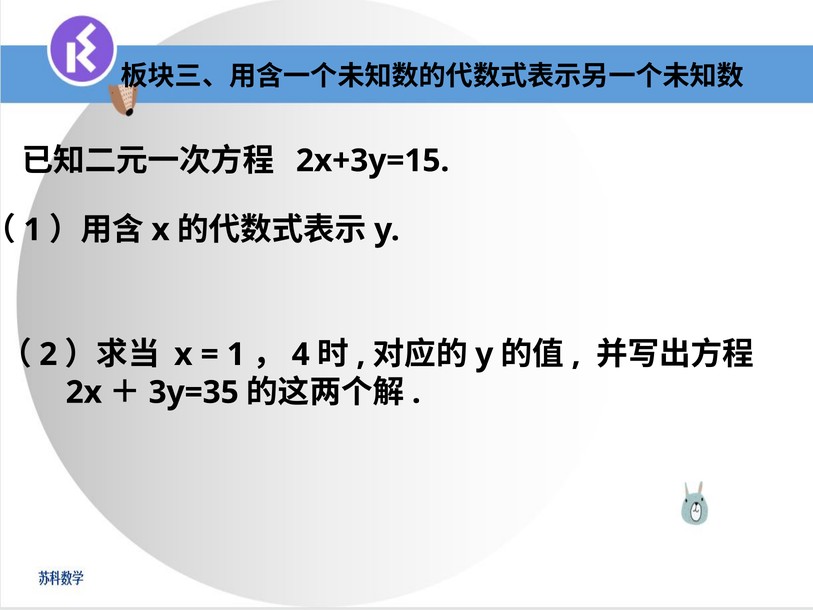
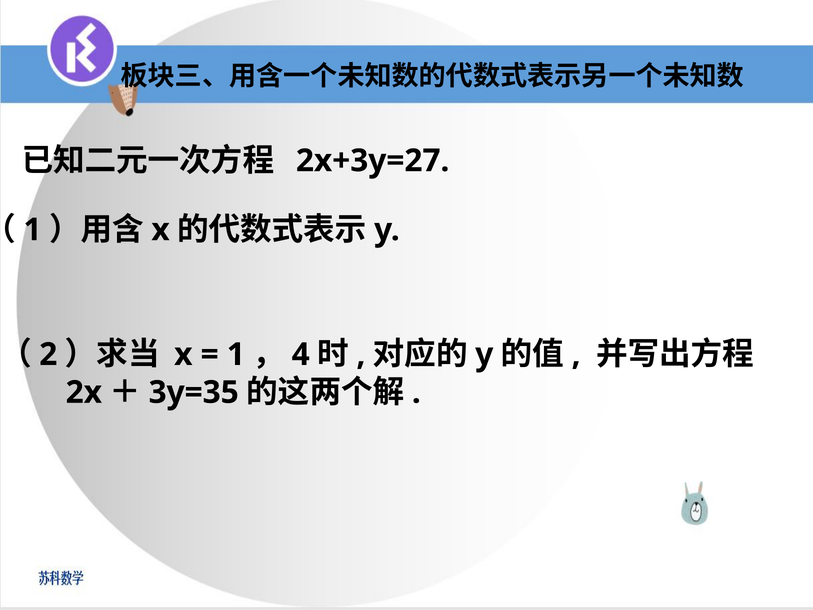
2x+3y=15: 2x+3y=15 -> 2x+3y=27
